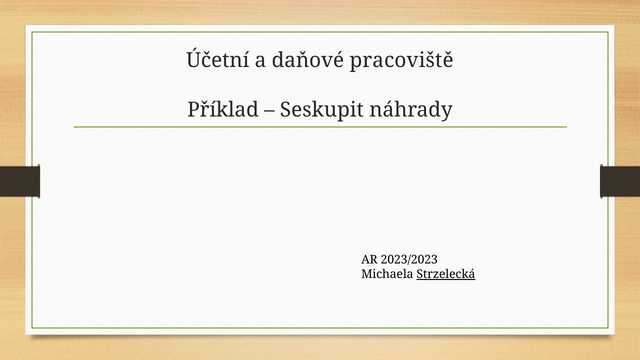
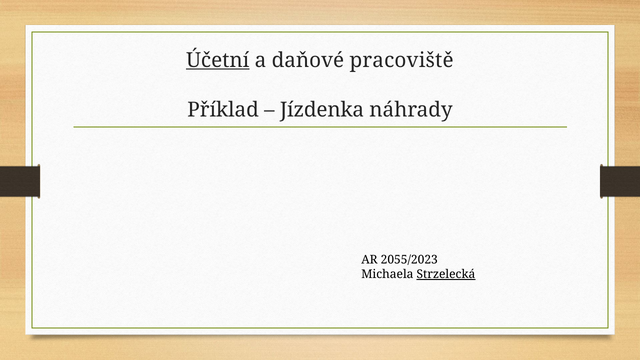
Účetní underline: none -> present
Seskupit: Seskupit -> Jízdenka
2023/2023: 2023/2023 -> 2055/2023
